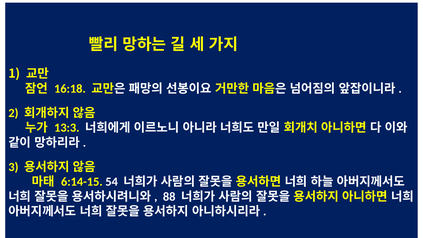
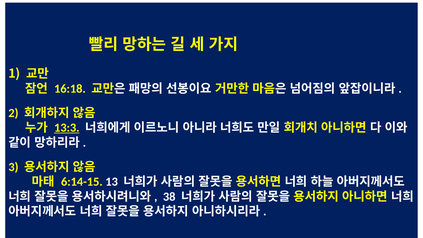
13:3 underline: none -> present
54: 54 -> 13
88: 88 -> 38
